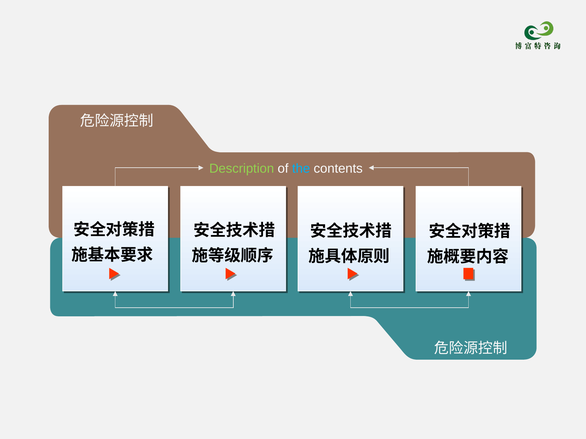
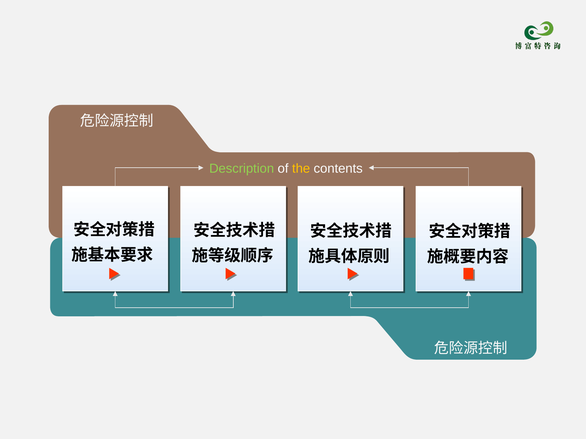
the colour: light blue -> yellow
